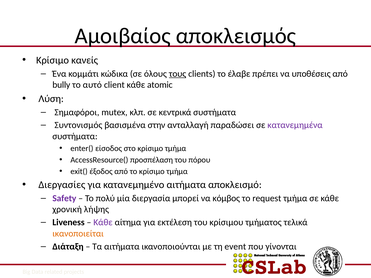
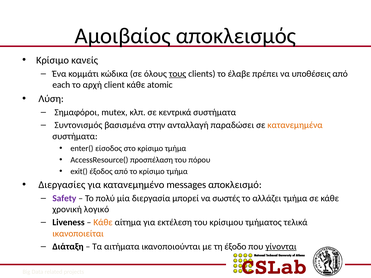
bully: bully -> each
αυτό: αυτό -> αρχή
κατανεμημένα colour: purple -> orange
κατανεμημένο αιτήματα: αιτήματα -> messages
κόμβος: κόμβος -> σωστές
request: request -> αλλάζει
λήψης: λήψης -> λογικό
Κάθε at (103, 223) colour: purple -> orange
event: event -> έξοδο
γίνονται underline: none -> present
